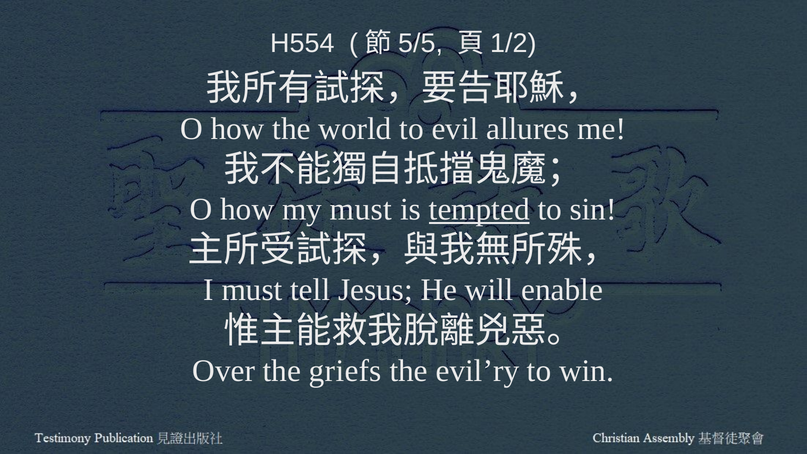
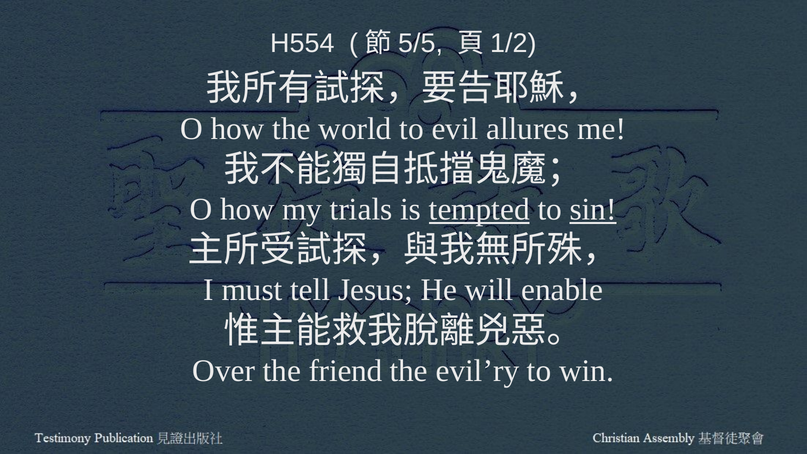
my must: must -> trials
sin underline: none -> present
griefs: griefs -> friend
